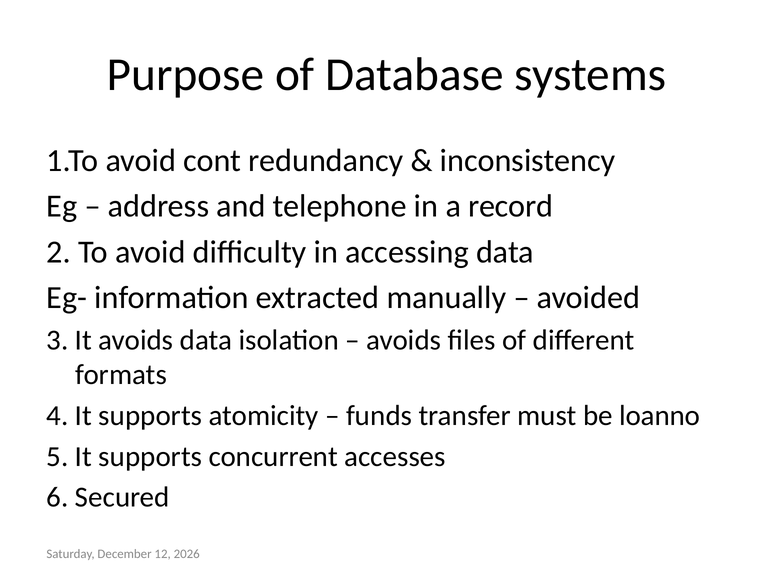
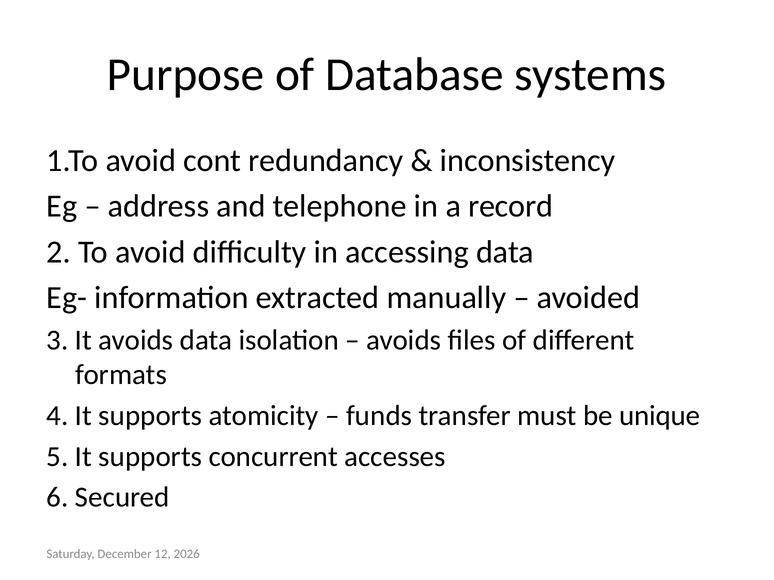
loanno: loanno -> unique
